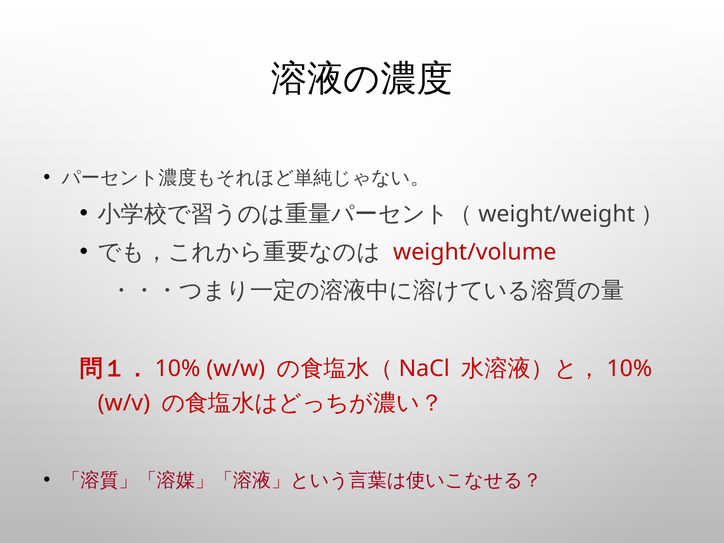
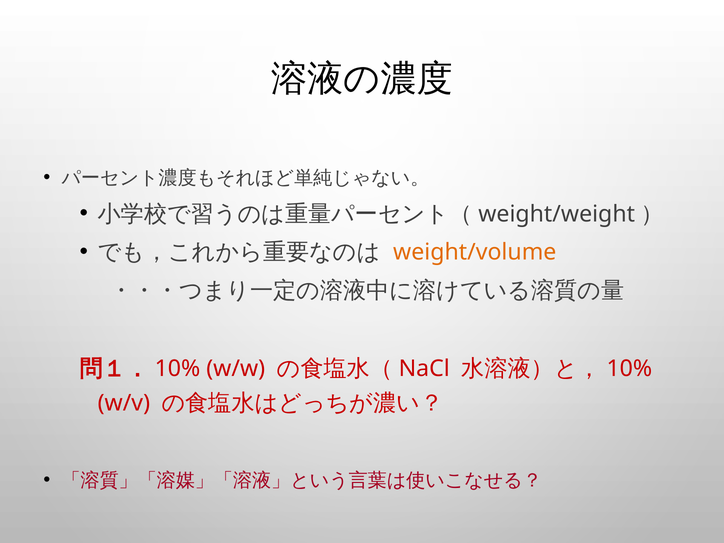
weight/volume colour: red -> orange
